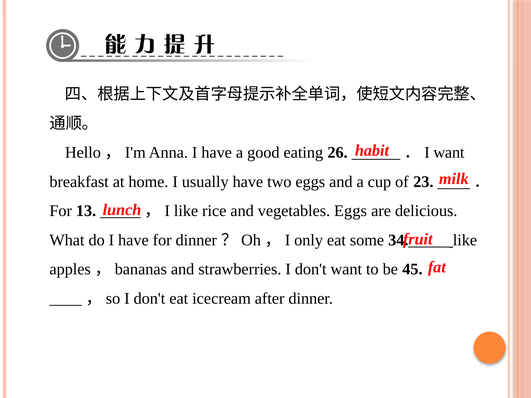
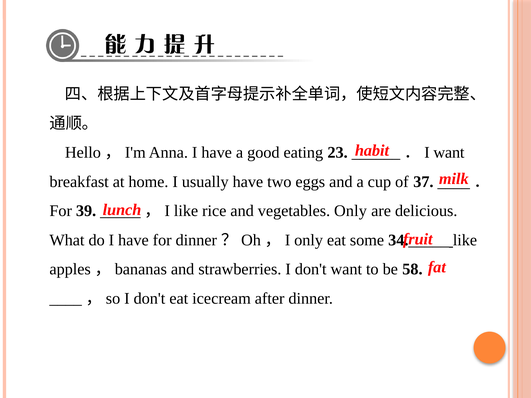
26: 26 -> 23
23: 23 -> 37
13: 13 -> 39
vegetables Eggs: Eggs -> Only
45: 45 -> 58
